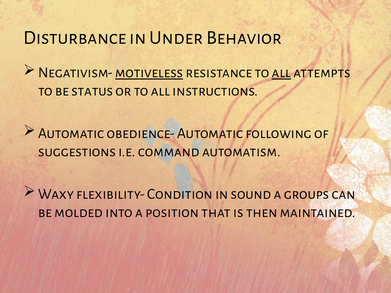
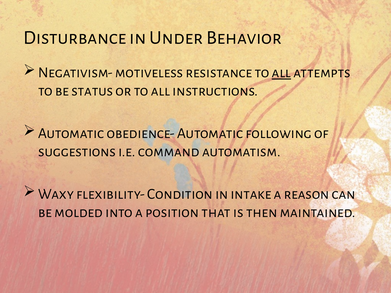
motiveless underline: present -> none
sound: sound -> intake
groups: groups -> reason
